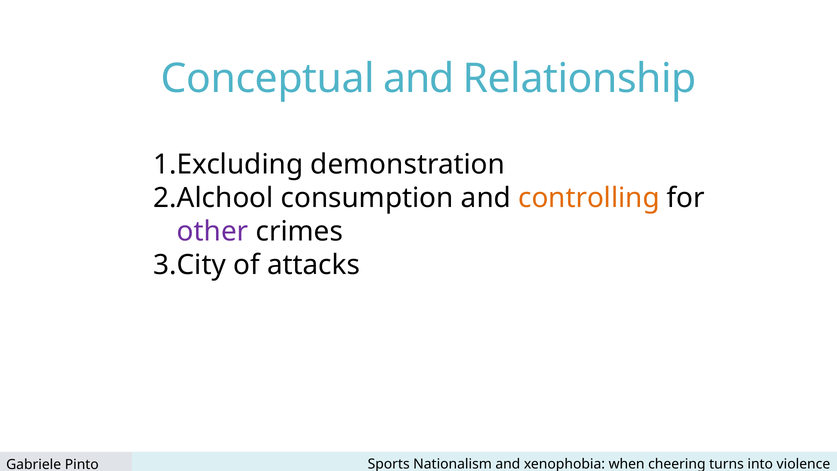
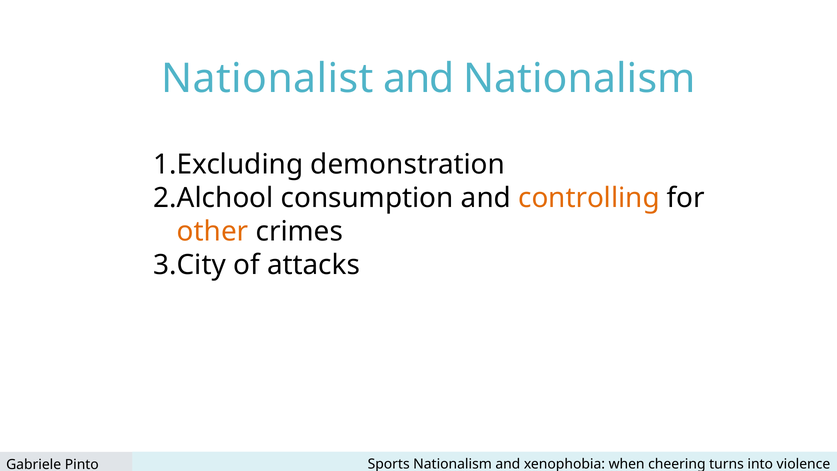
Conceptual: Conceptual -> Nationalist
and Relationship: Relationship -> Nationalism
other colour: purple -> orange
